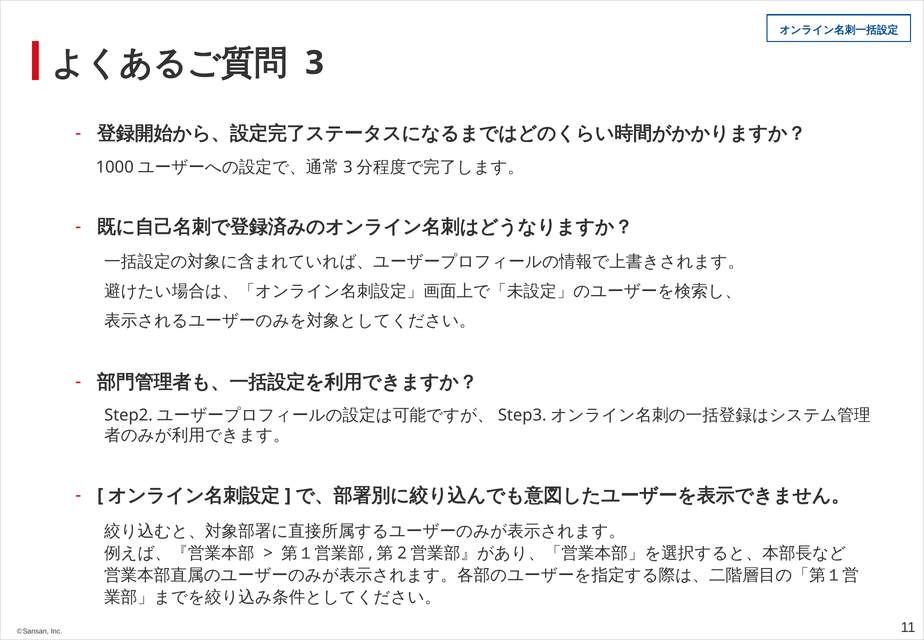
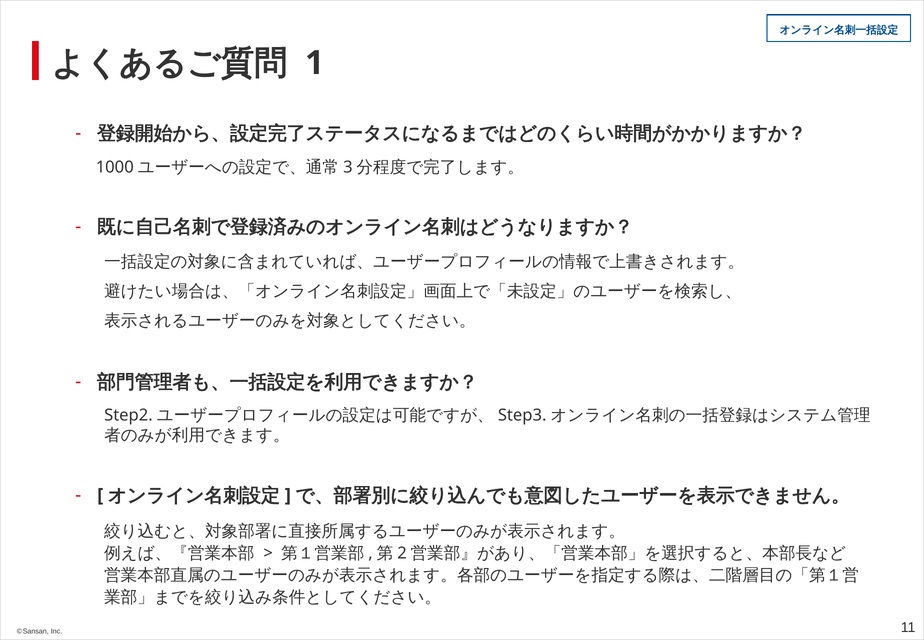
3: 3 -> 1
